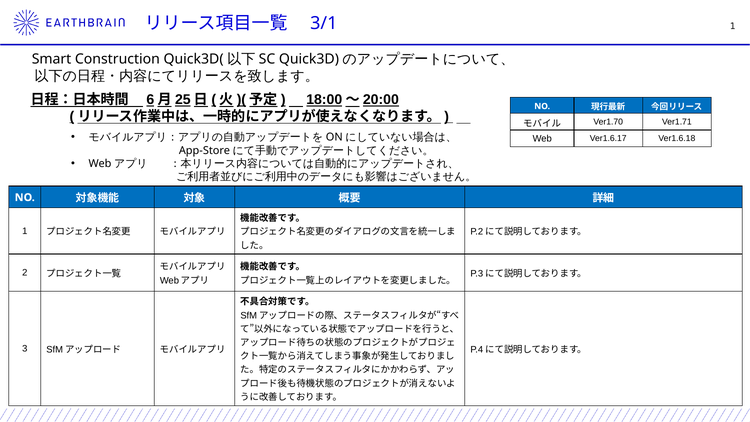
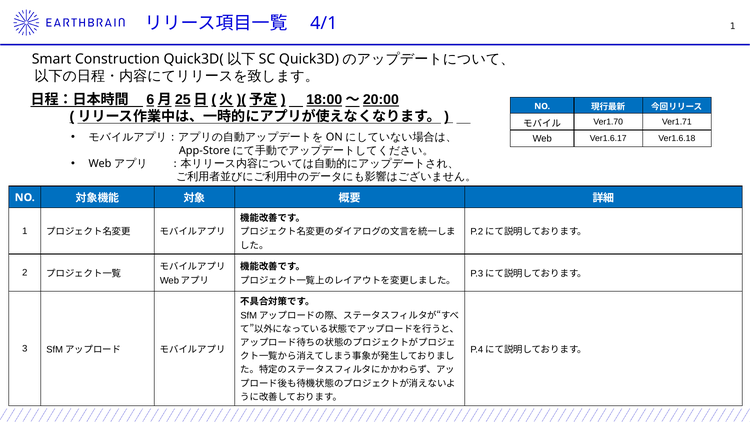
3/1: 3/1 -> 4/1
